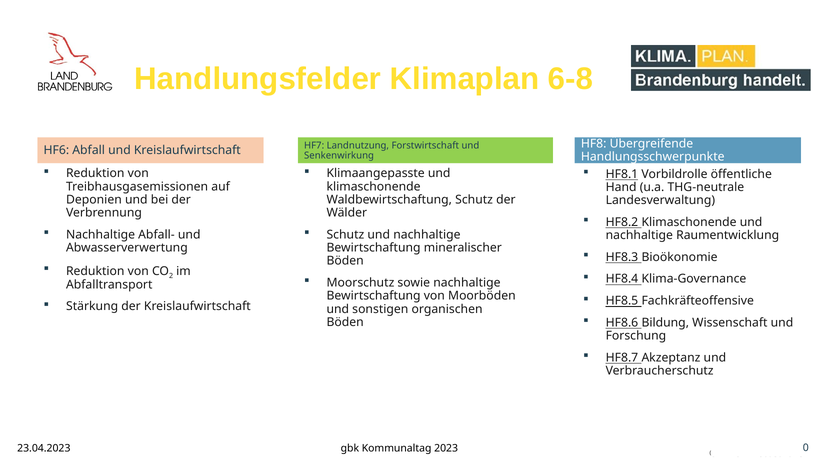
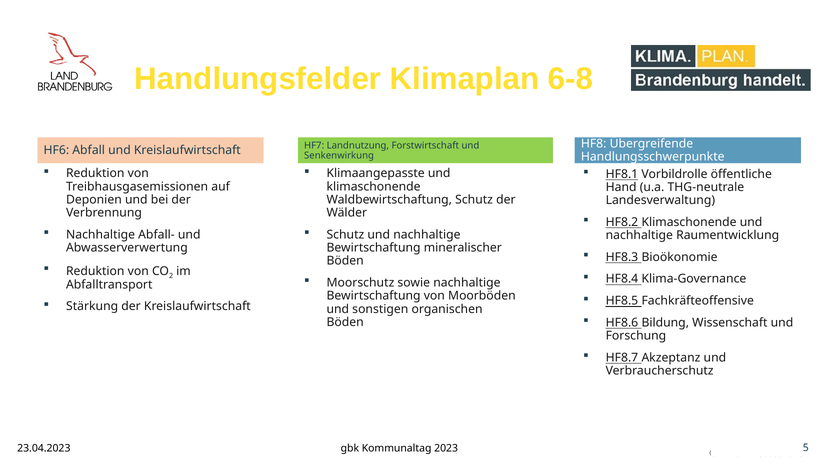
0: 0 -> 5
